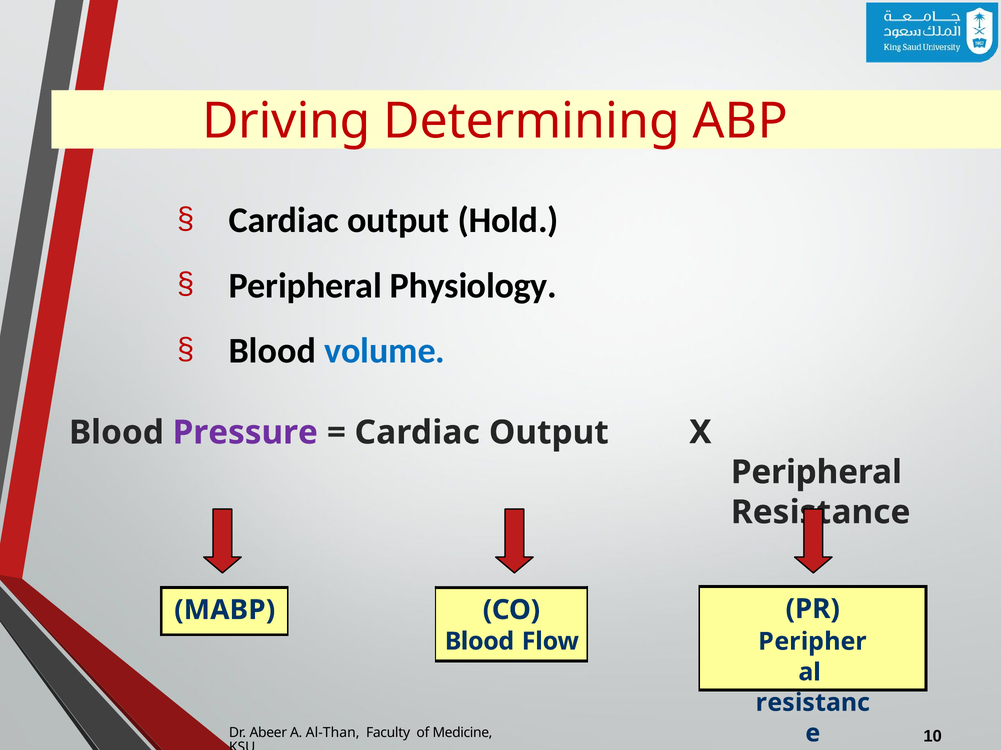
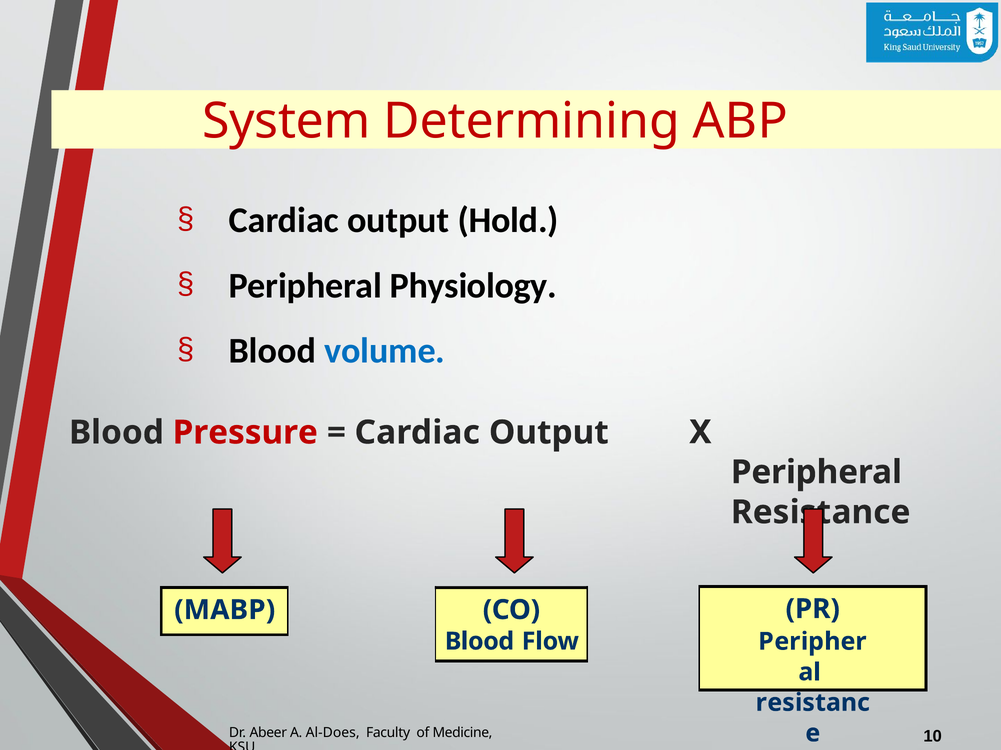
Driving: Driving -> System
Pressure colour: purple -> red
Al-Than: Al-Than -> Al-Does
